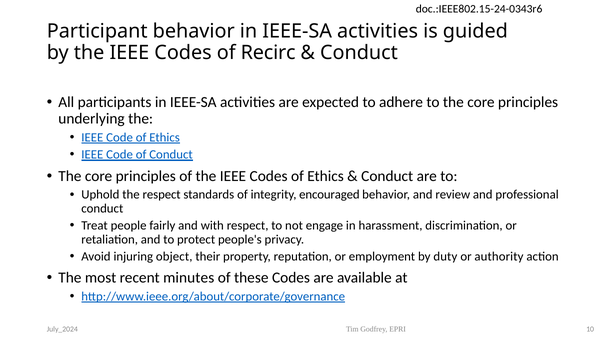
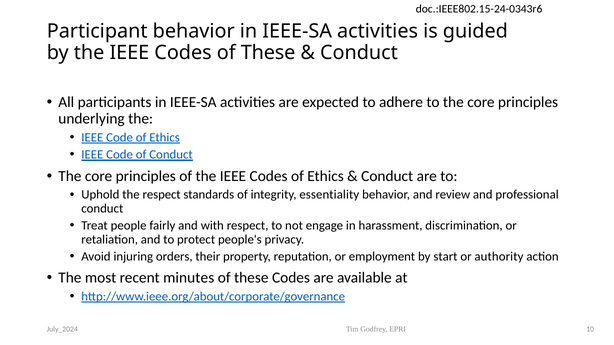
Codes of Recirc: Recirc -> These
encouraged: encouraged -> essentiality
object: object -> orders
duty: duty -> start
